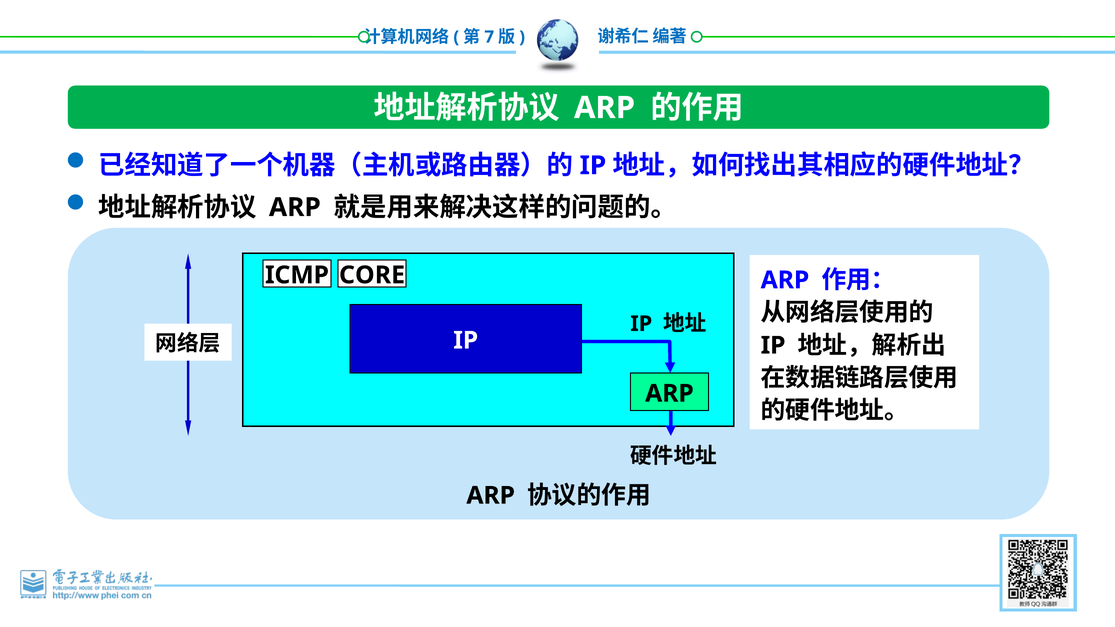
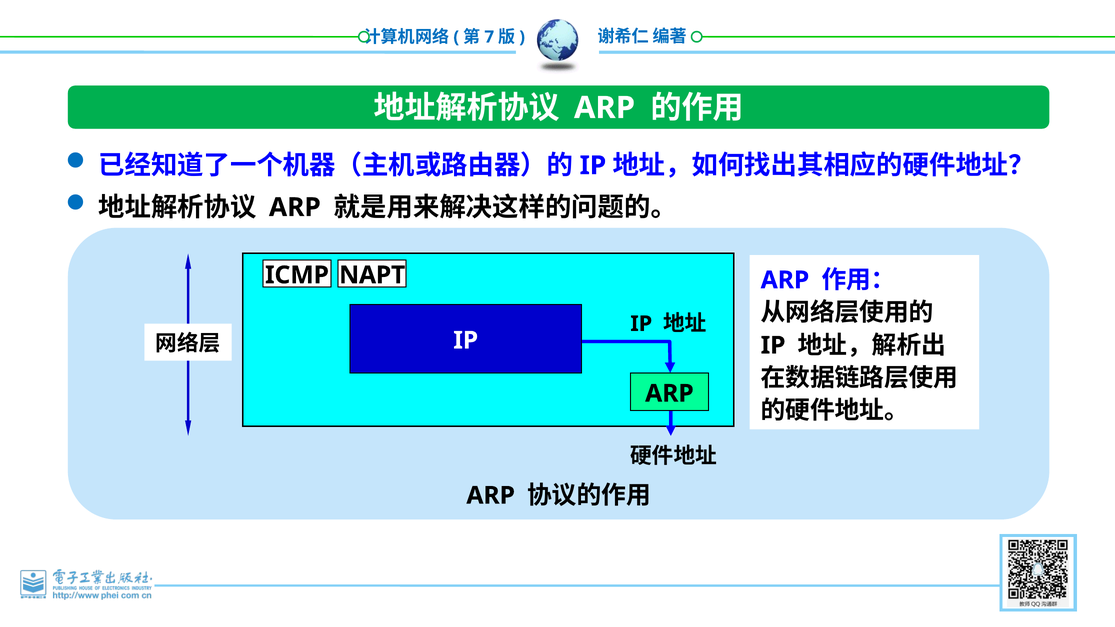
CORE: CORE -> NAPT
